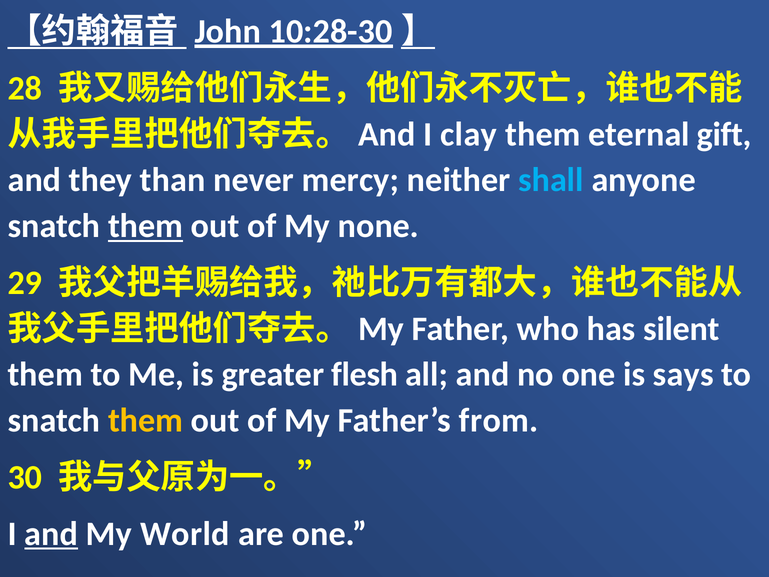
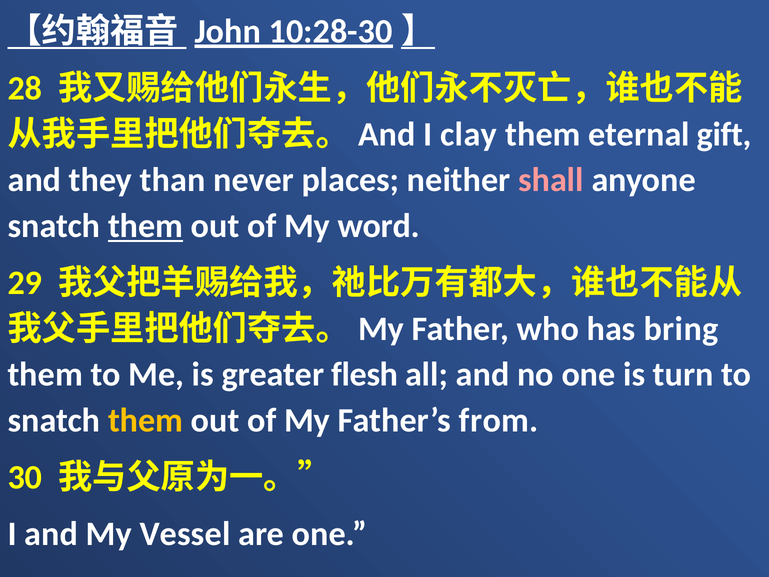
mercy: mercy -> places
shall colour: light blue -> pink
none: none -> word
silent: silent -> bring
says: says -> turn
and at (51, 534) underline: present -> none
World: World -> Vessel
